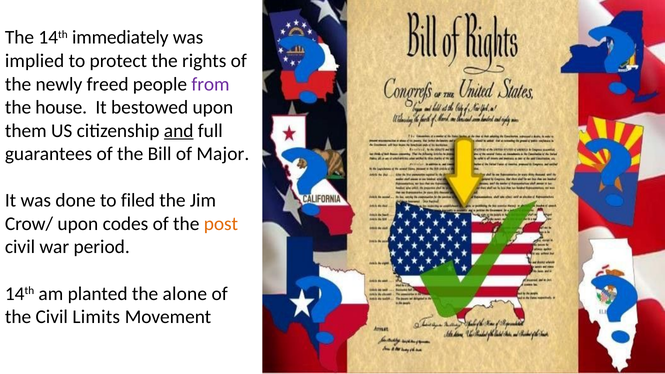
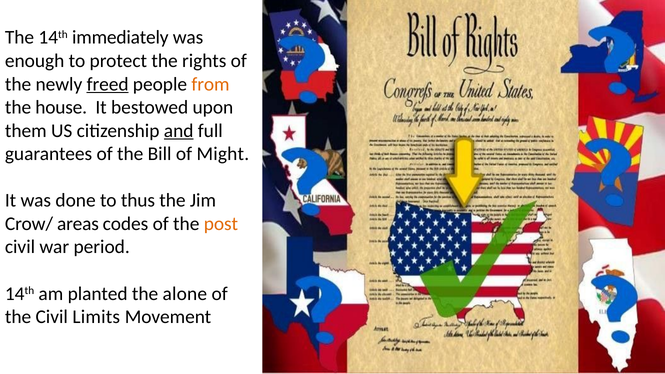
implied: implied -> enough
freed underline: none -> present
from colour: purple -> orange
Major: Major -> Might
filed: filed -> thus
Crow/ upon: upon -> areas
